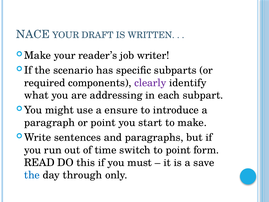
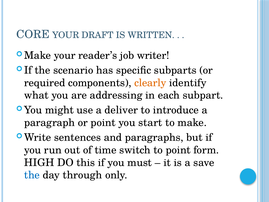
NACE: NACE -> CORE
clearly colour: purple -> orange
ensure: ensure -> deliver
READ: READ -> HIGH
